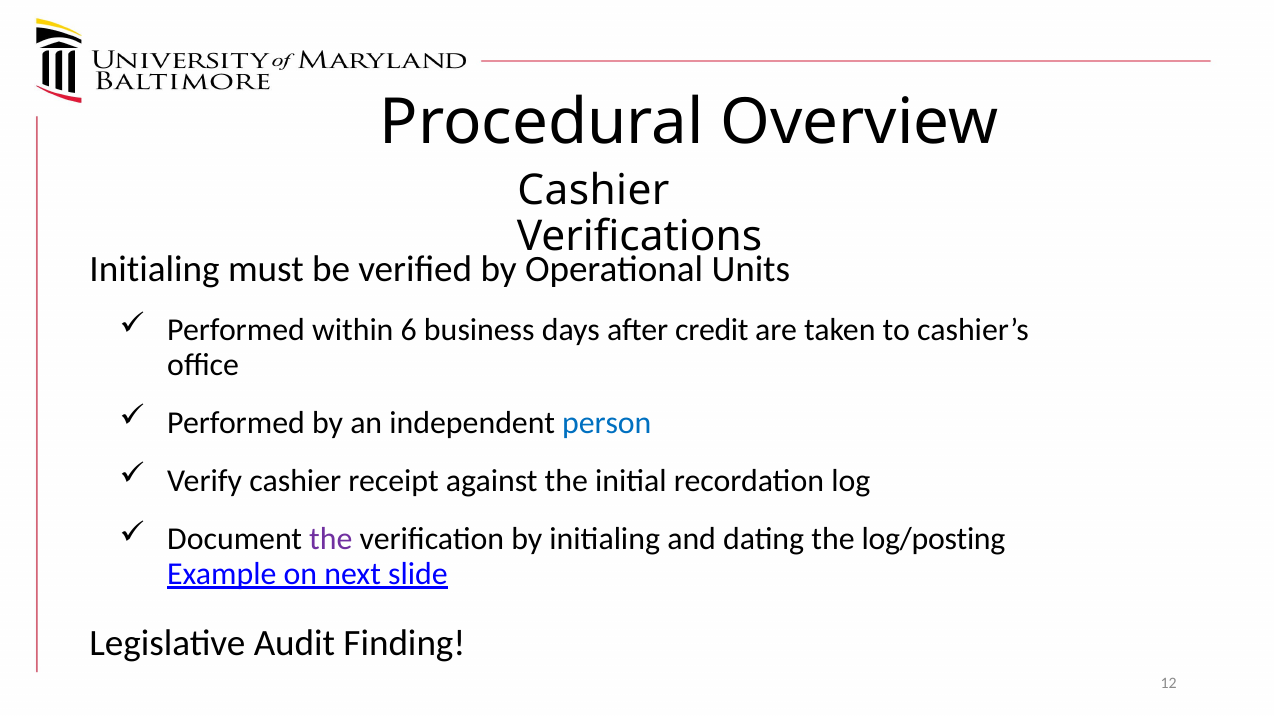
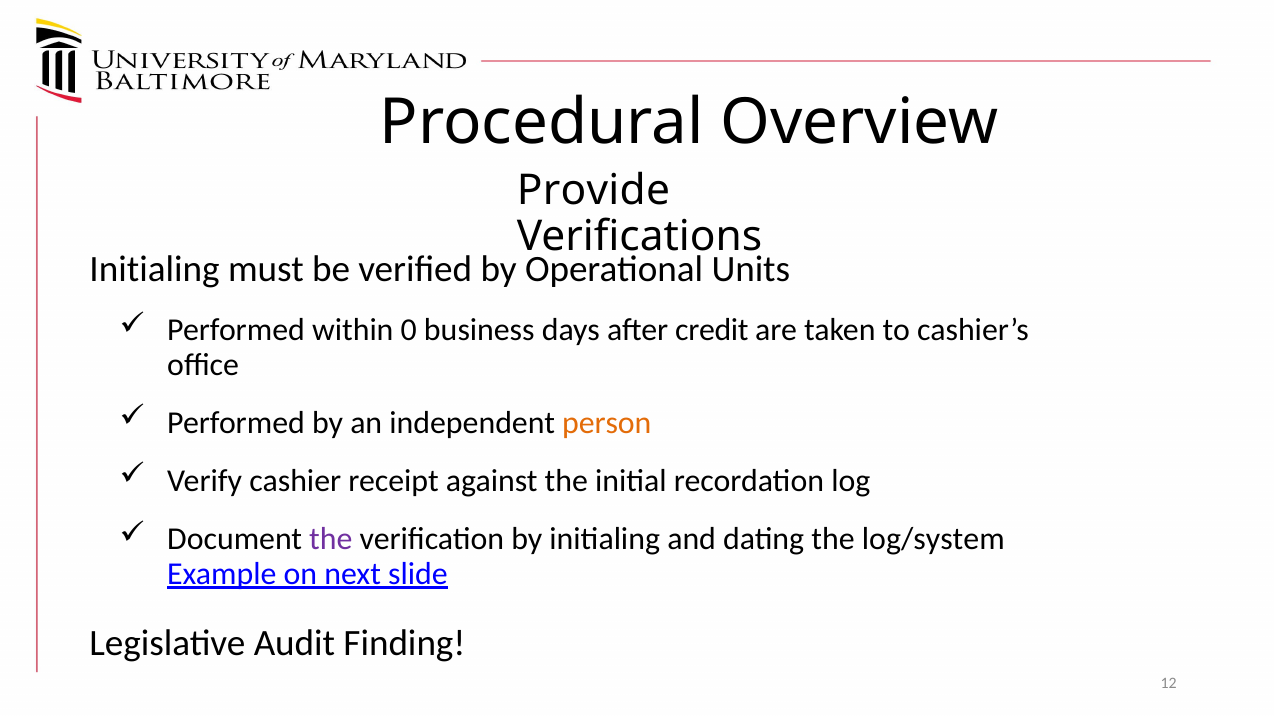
Cashier at (593, 191): Cashier -> Provide
6: 6 -> 0
person colour: blue -> orange
log/posting: log/posting -> log/system
